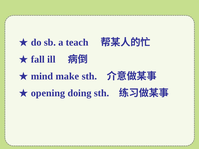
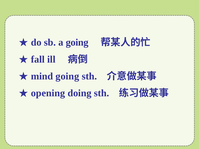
a teach: teach -> going
mind make: make -> going
